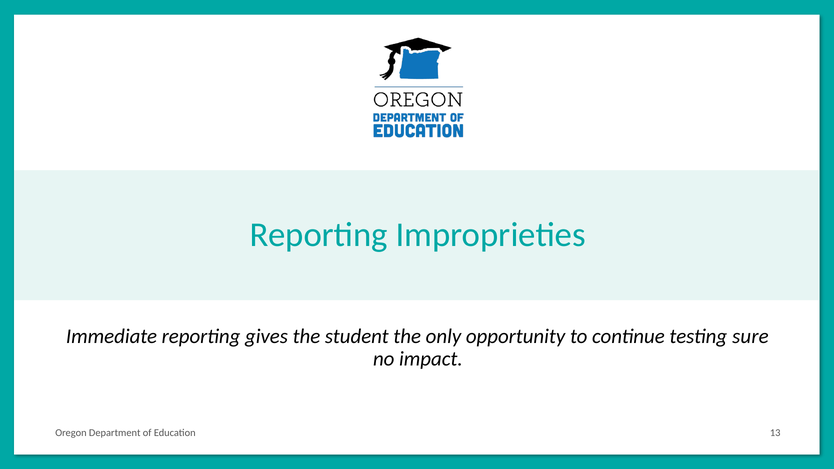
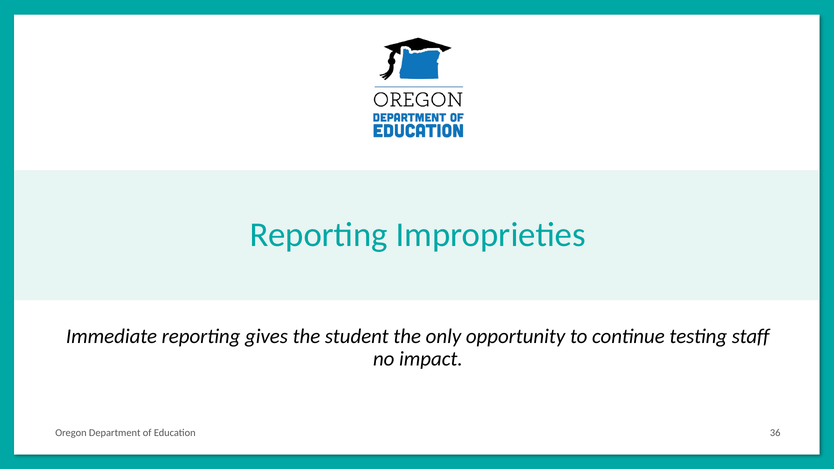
sure: sure -> staff
13: 13 -> 36
